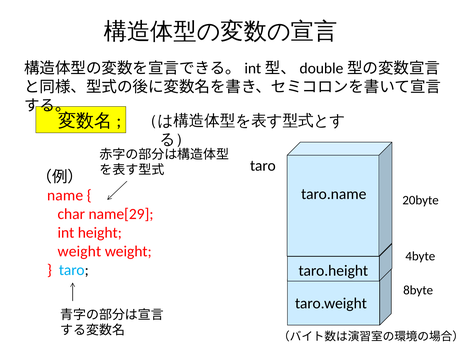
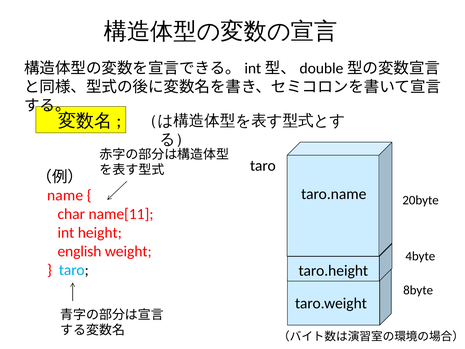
name[29: name[29 -> name[11
weight at (79, 251): weight -> english
